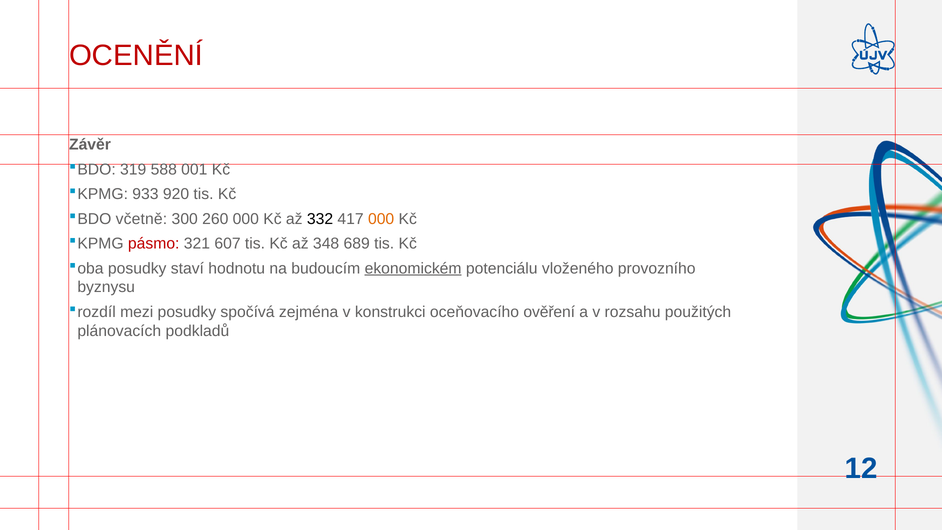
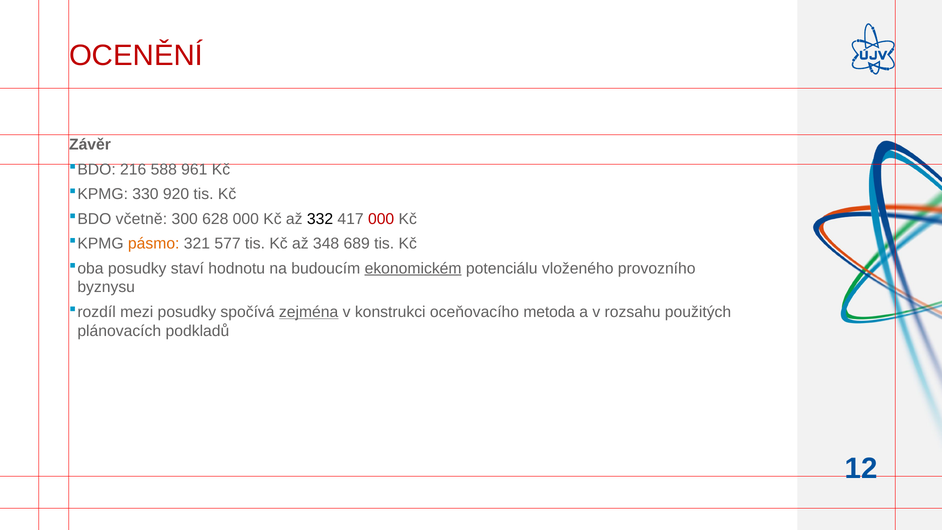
319: 319 -> 216
001: 001 -> 961
933: 933 -> 330
260: 260 -> 628
000 at (381, 219) colour: orange -> red
pásmo colour: red -> orange
607: 607 -> 577
zejména underline: none -> present
ověření: ověření -> metoda
